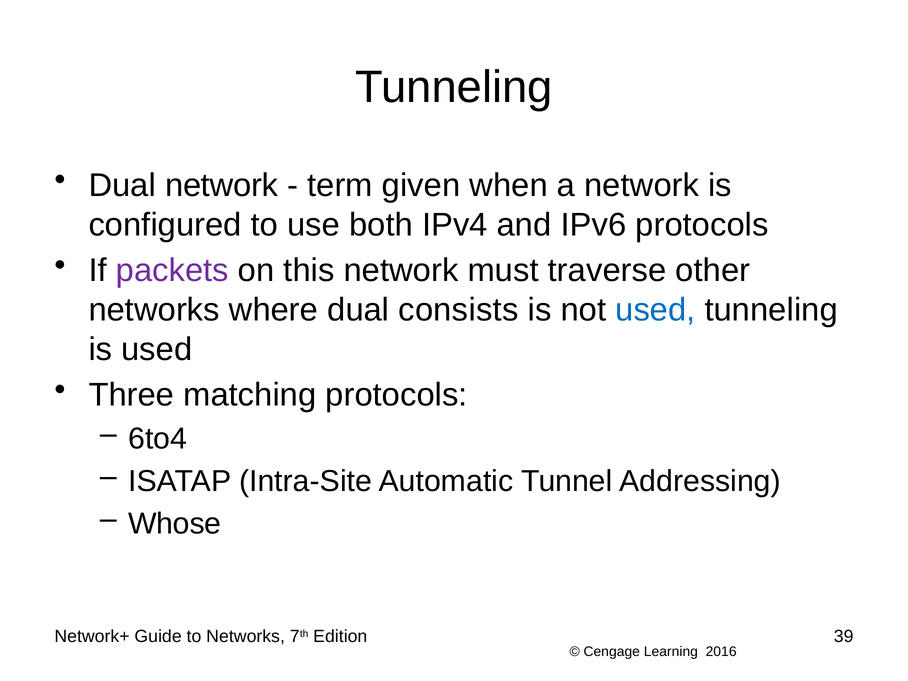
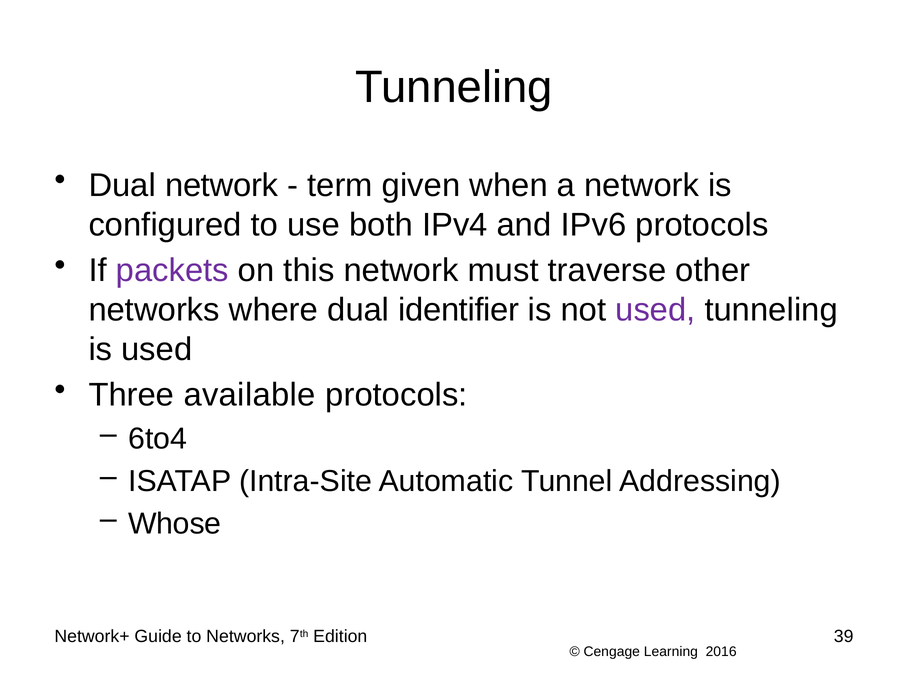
consists: consists -> identifier
used at (655, 310) colour: blue -> purple
matching: matching -> available
